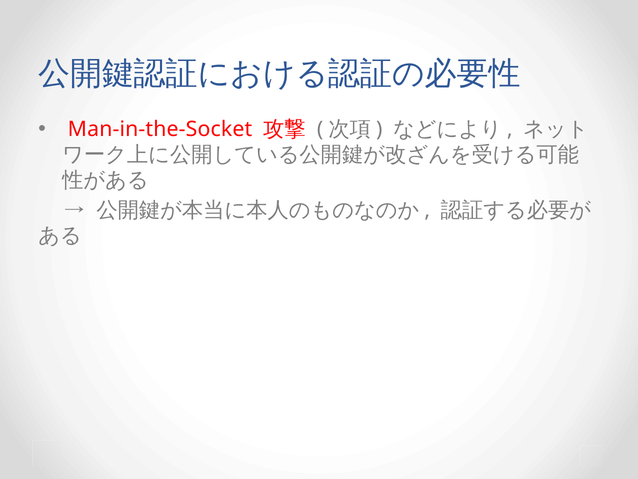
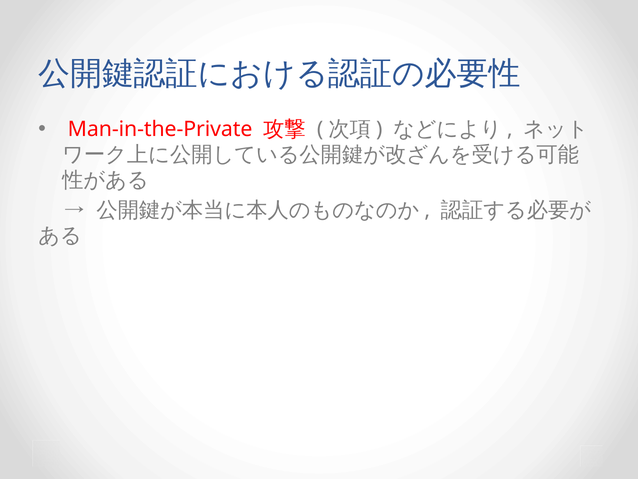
Man-in-the-Socket: Man-in-the-Socket -> Man-in-the-Private
